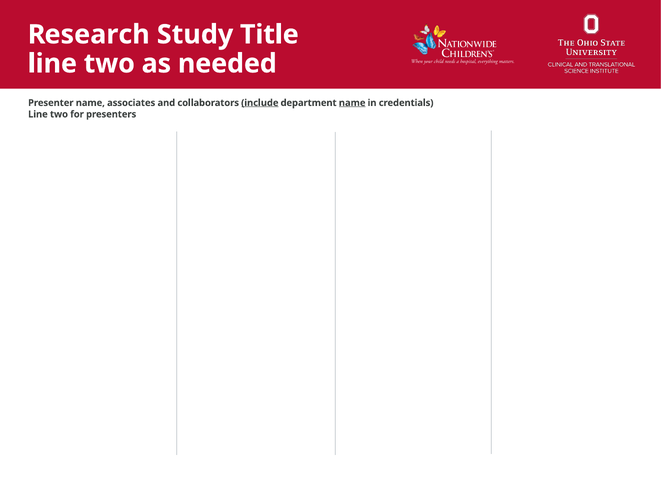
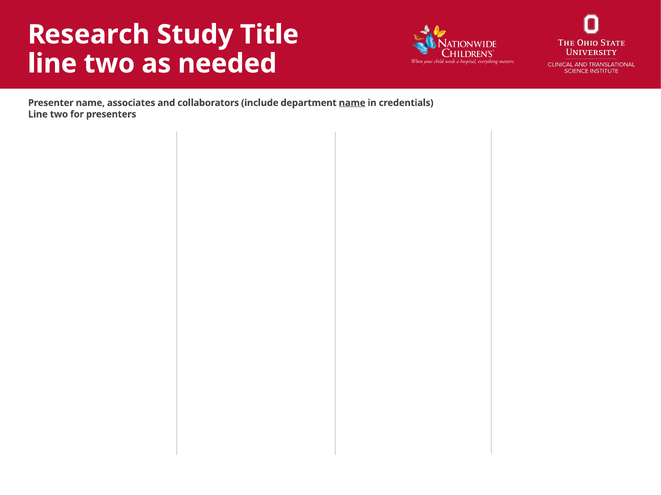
include underline: present -> none
